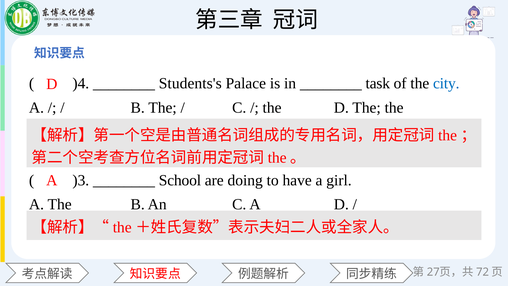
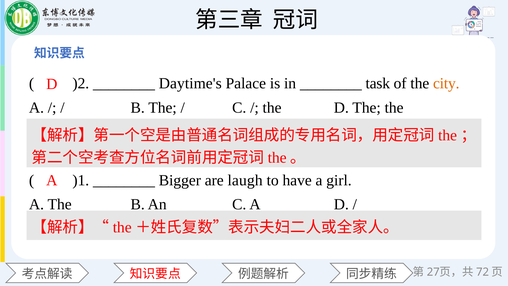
)4: )4 -> )2
Students's: Students's -> Daytime's
city colour: blue -> orange
)3: )3 -> )1
School: School -> Bigger
doing: doing -> laugh
